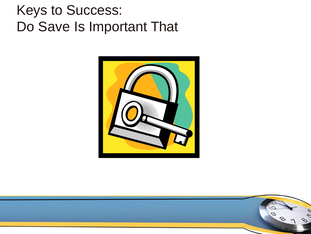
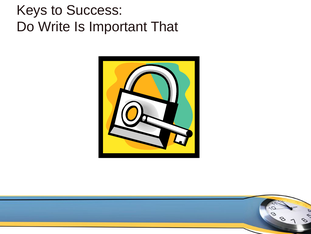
Save: Save -> Write
